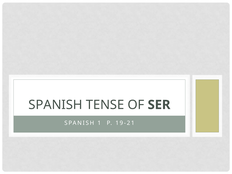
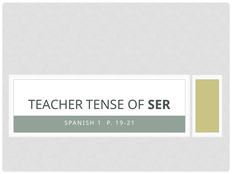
SPANISH at (56, 105): SPANISH -> TEACHER
